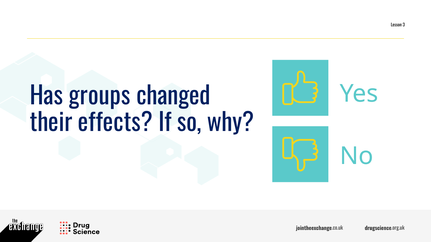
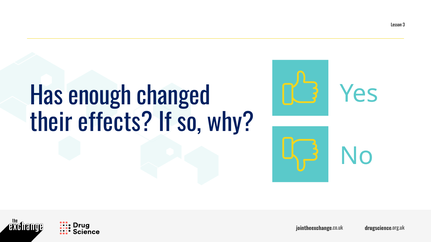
groups: groups -> enough
